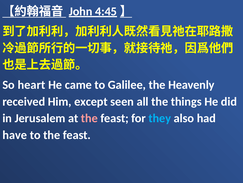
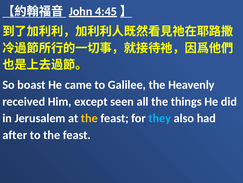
heart: heart -> boast
the at (89, 118) colour: pink -> yellow
have: have -> after
